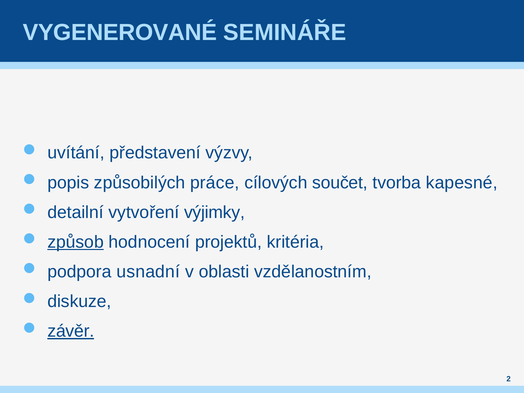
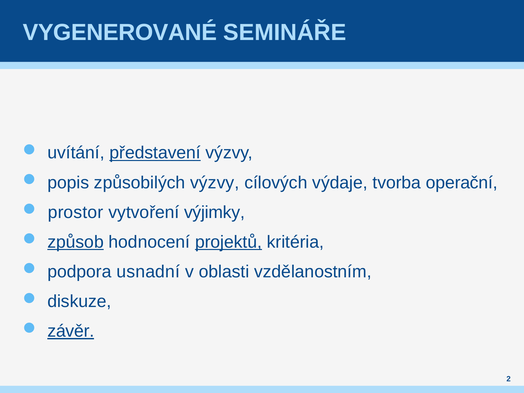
představení underline: none -> present
způsobilých práce: práce -> výzvy
součet: součet -> výdaje
kapesné: kapesné -> operační
detailní: detailní -> prostor
projektů underline: none -> present
